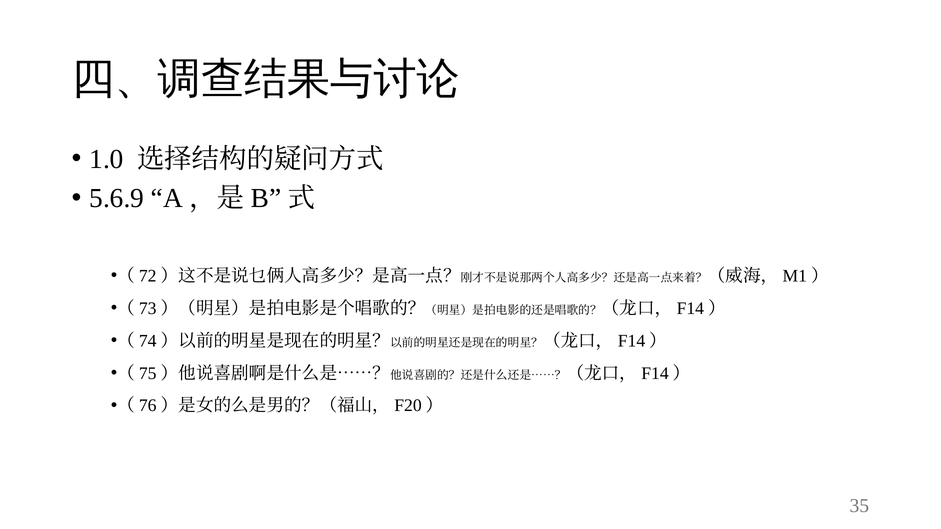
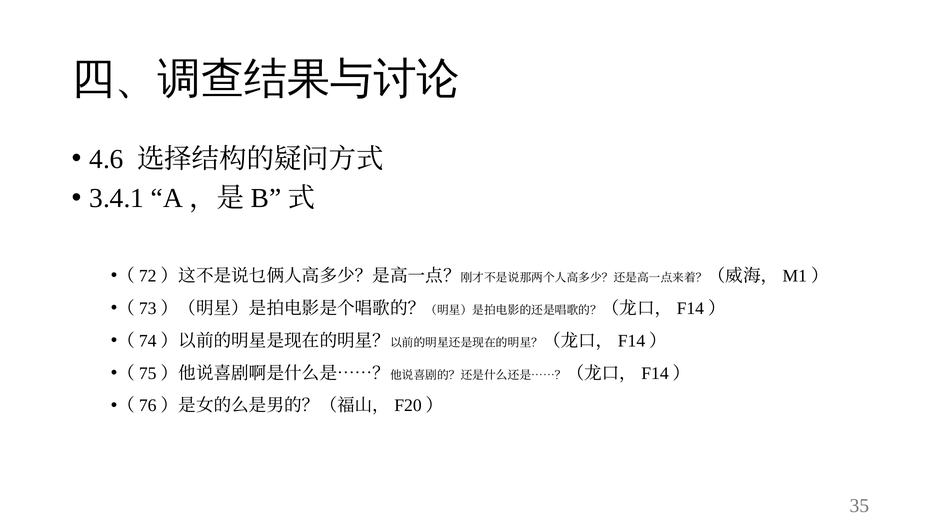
1.0: 1.0 -> 4.6
5.6.9: 5.6.9 -> 3.4.1
